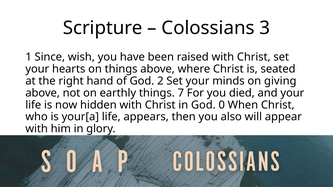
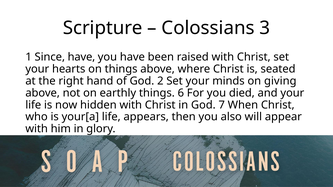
Since wish: wish -> have
7: 7 -> 6
0: 0 -> 7
